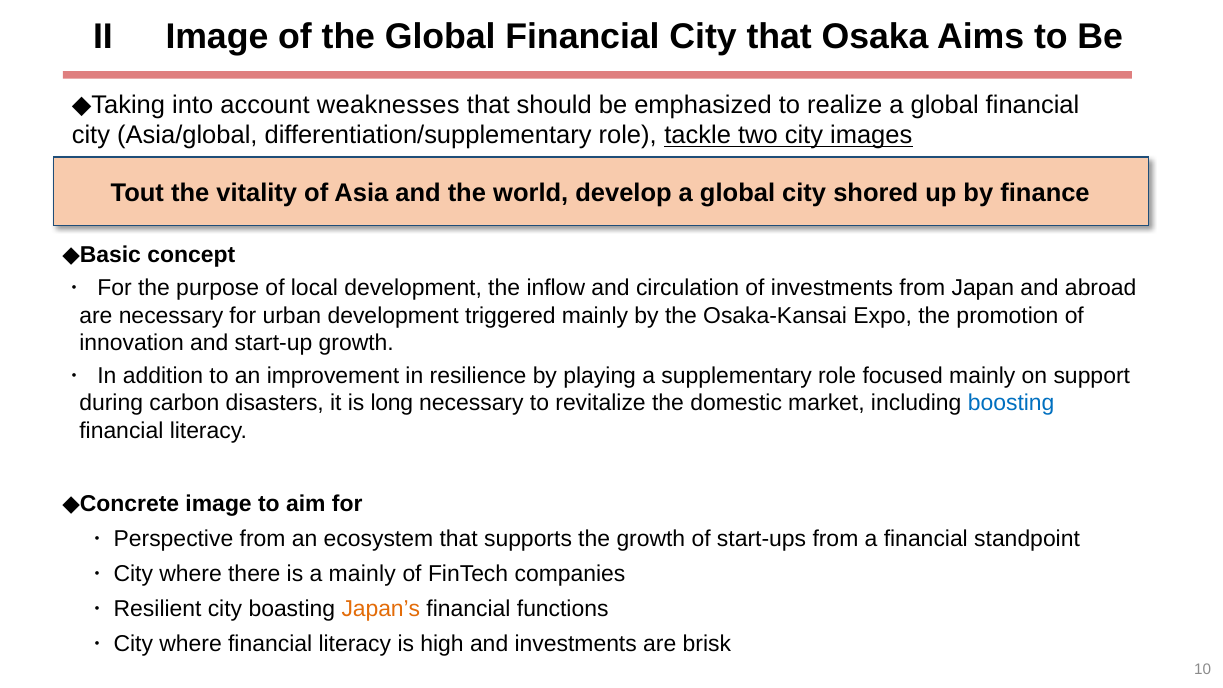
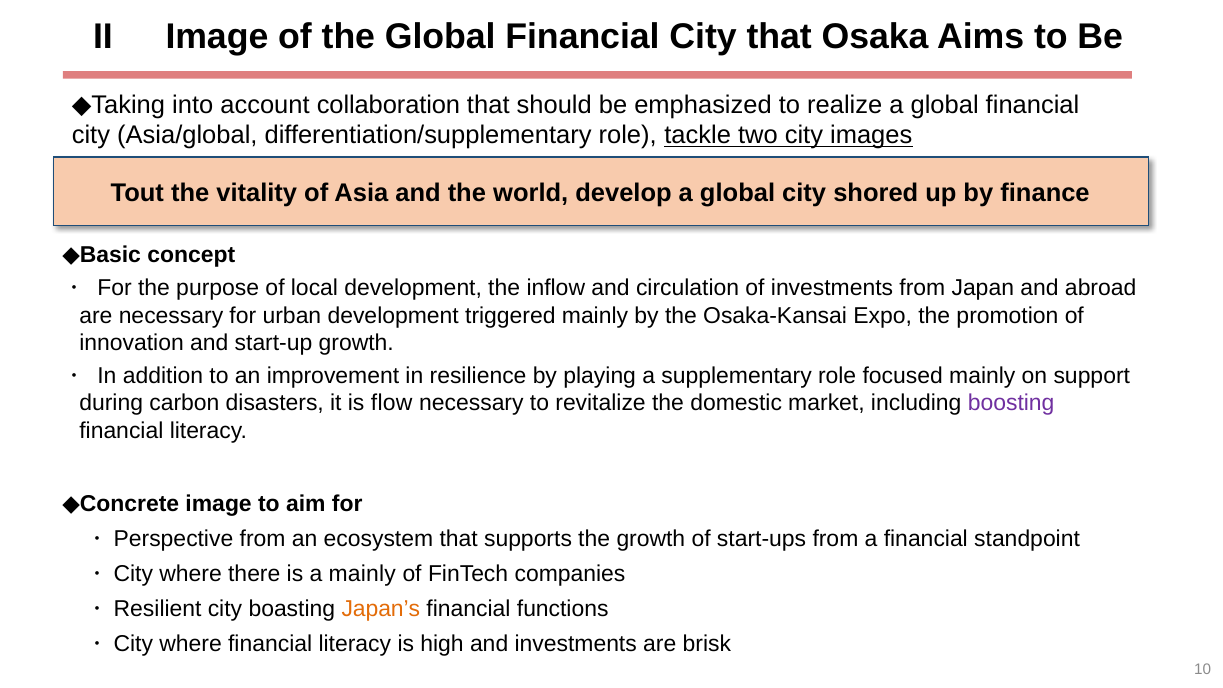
weaknesses: weaknesses -> collaboration
long: long -> flow
boosting colour: blue -> purple
